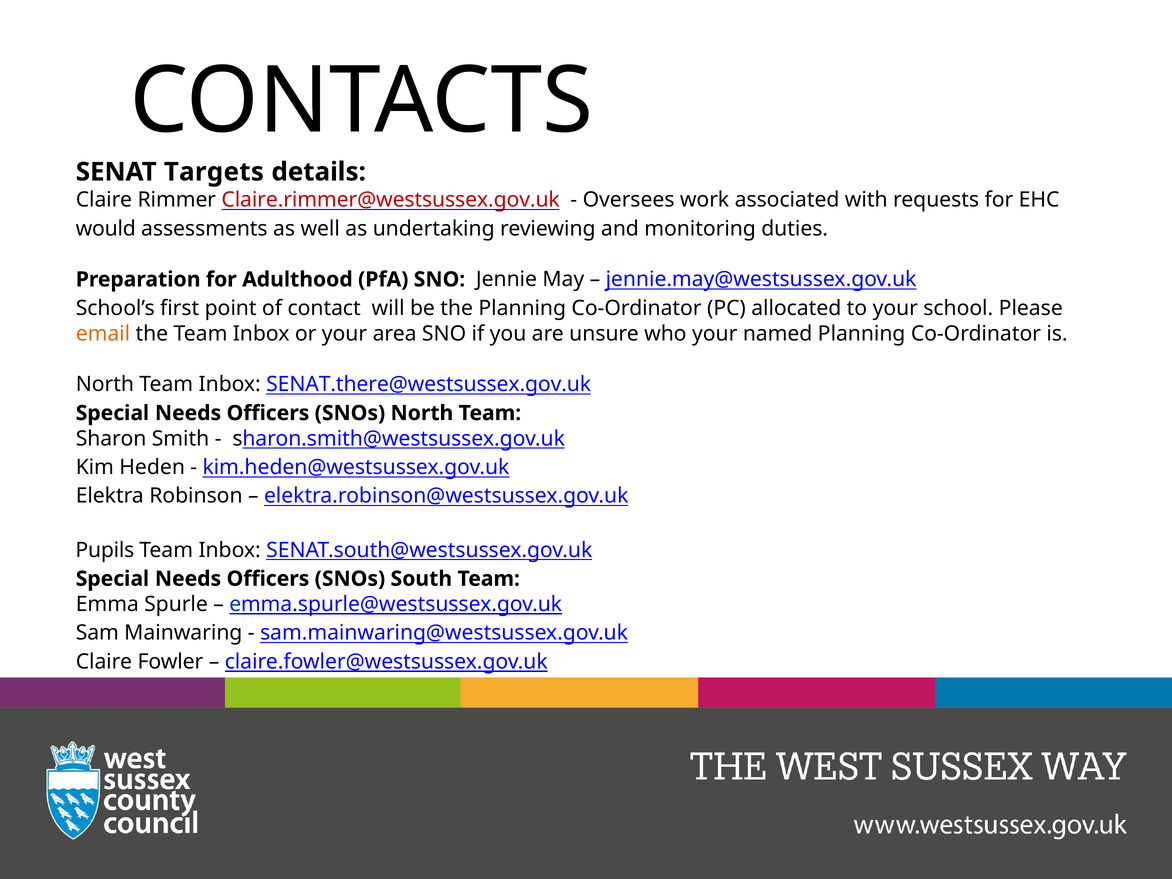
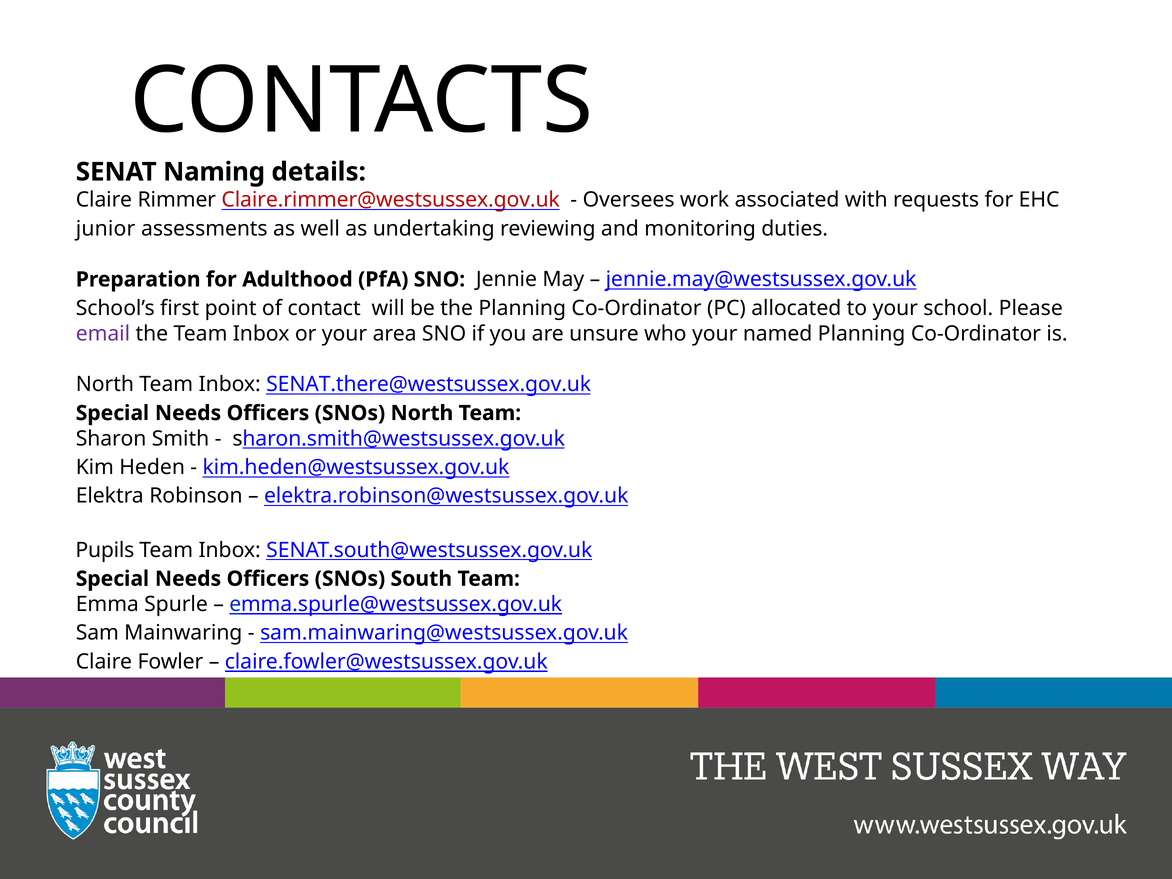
Targets: Targets -> Naming
would: would -> junior
email colour: orange -> purple
